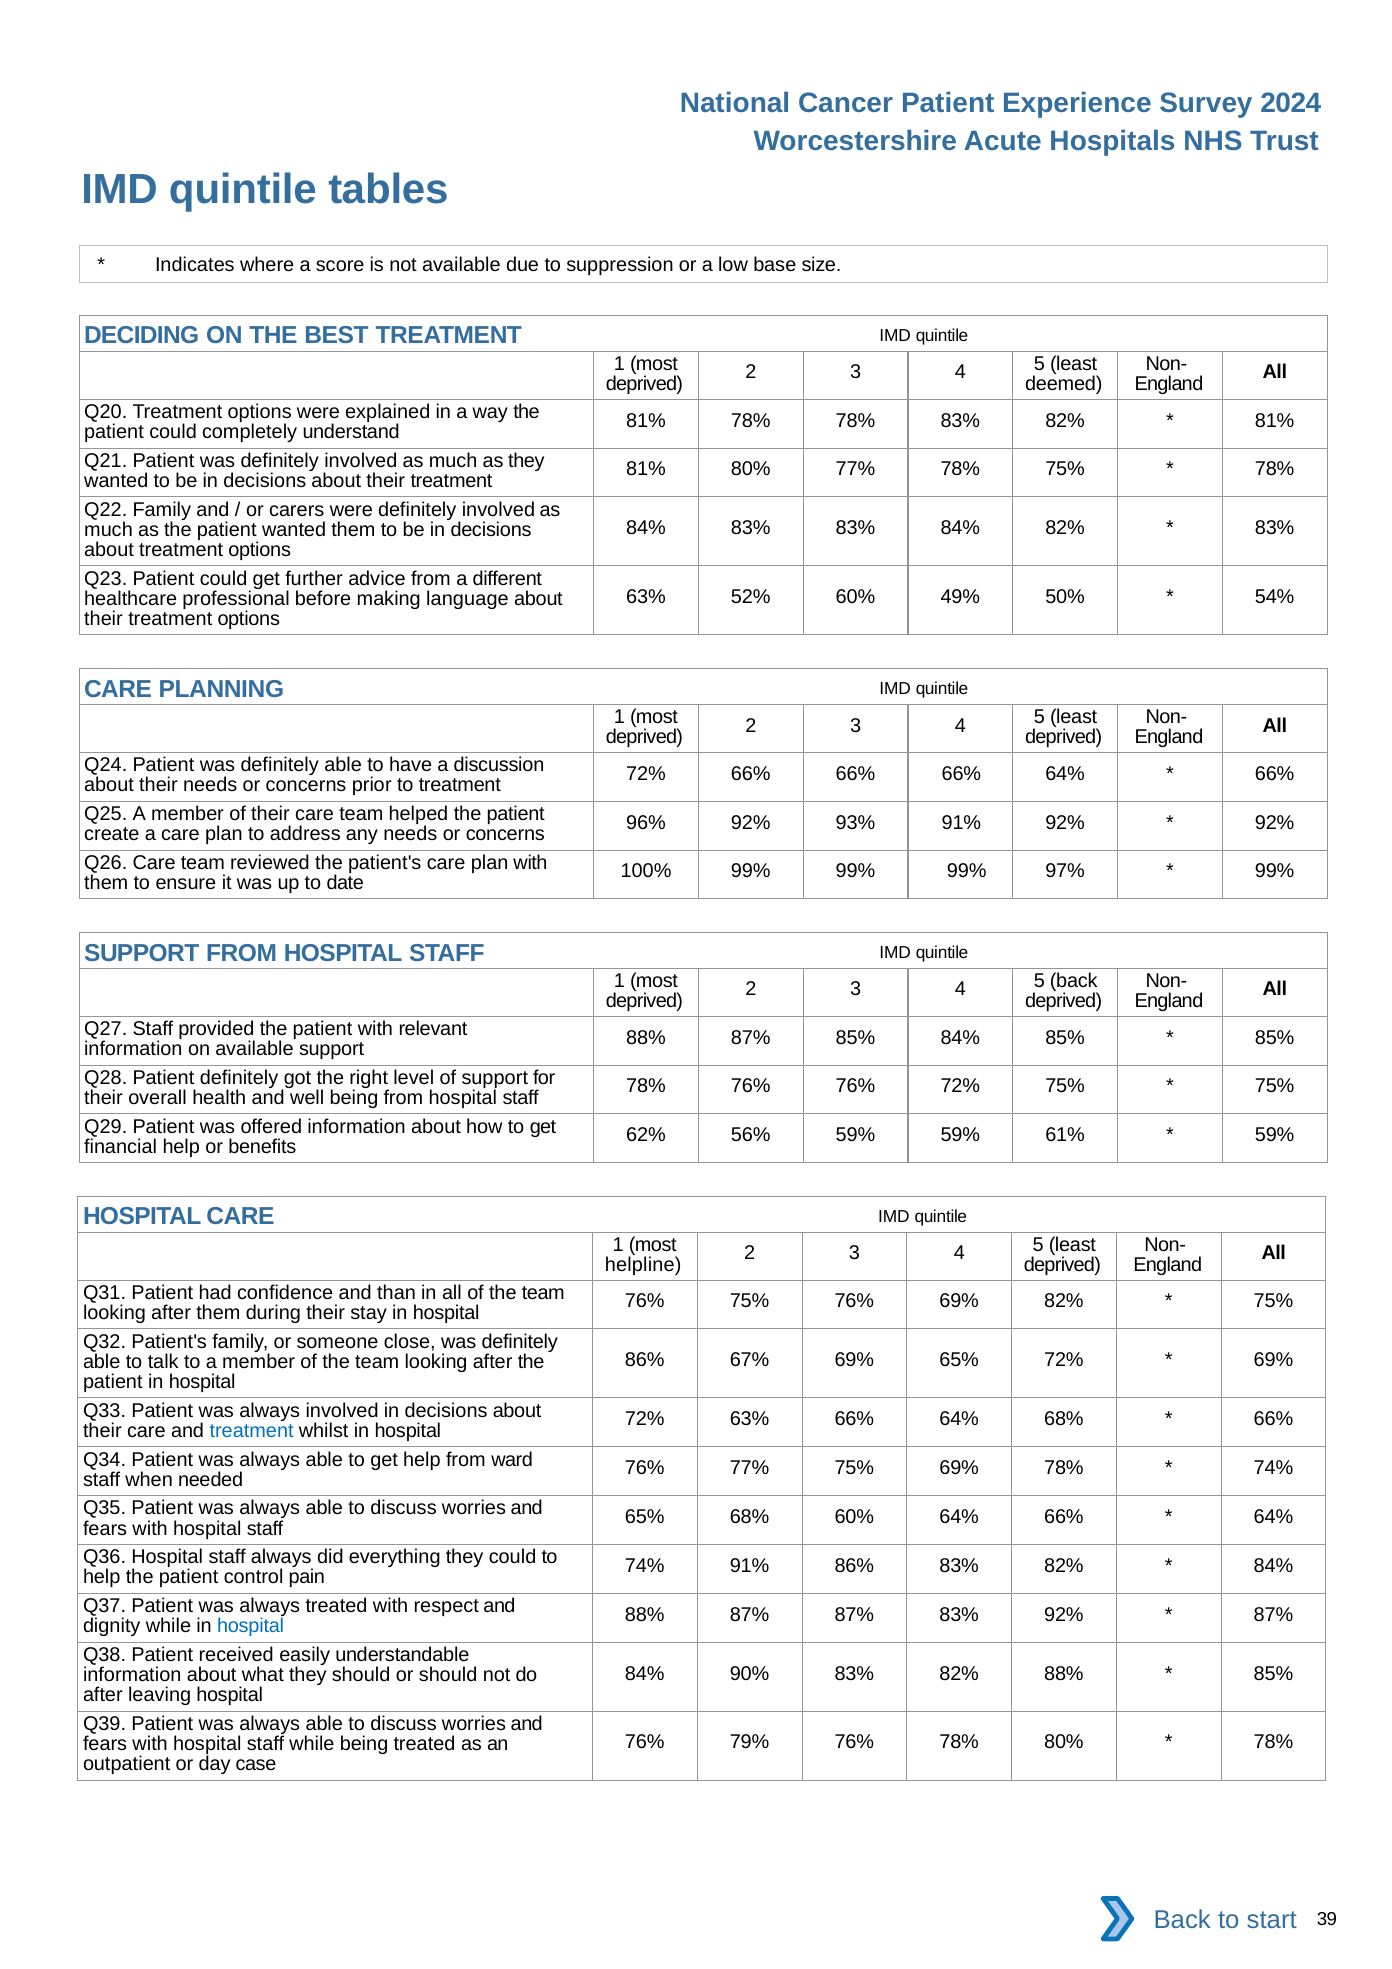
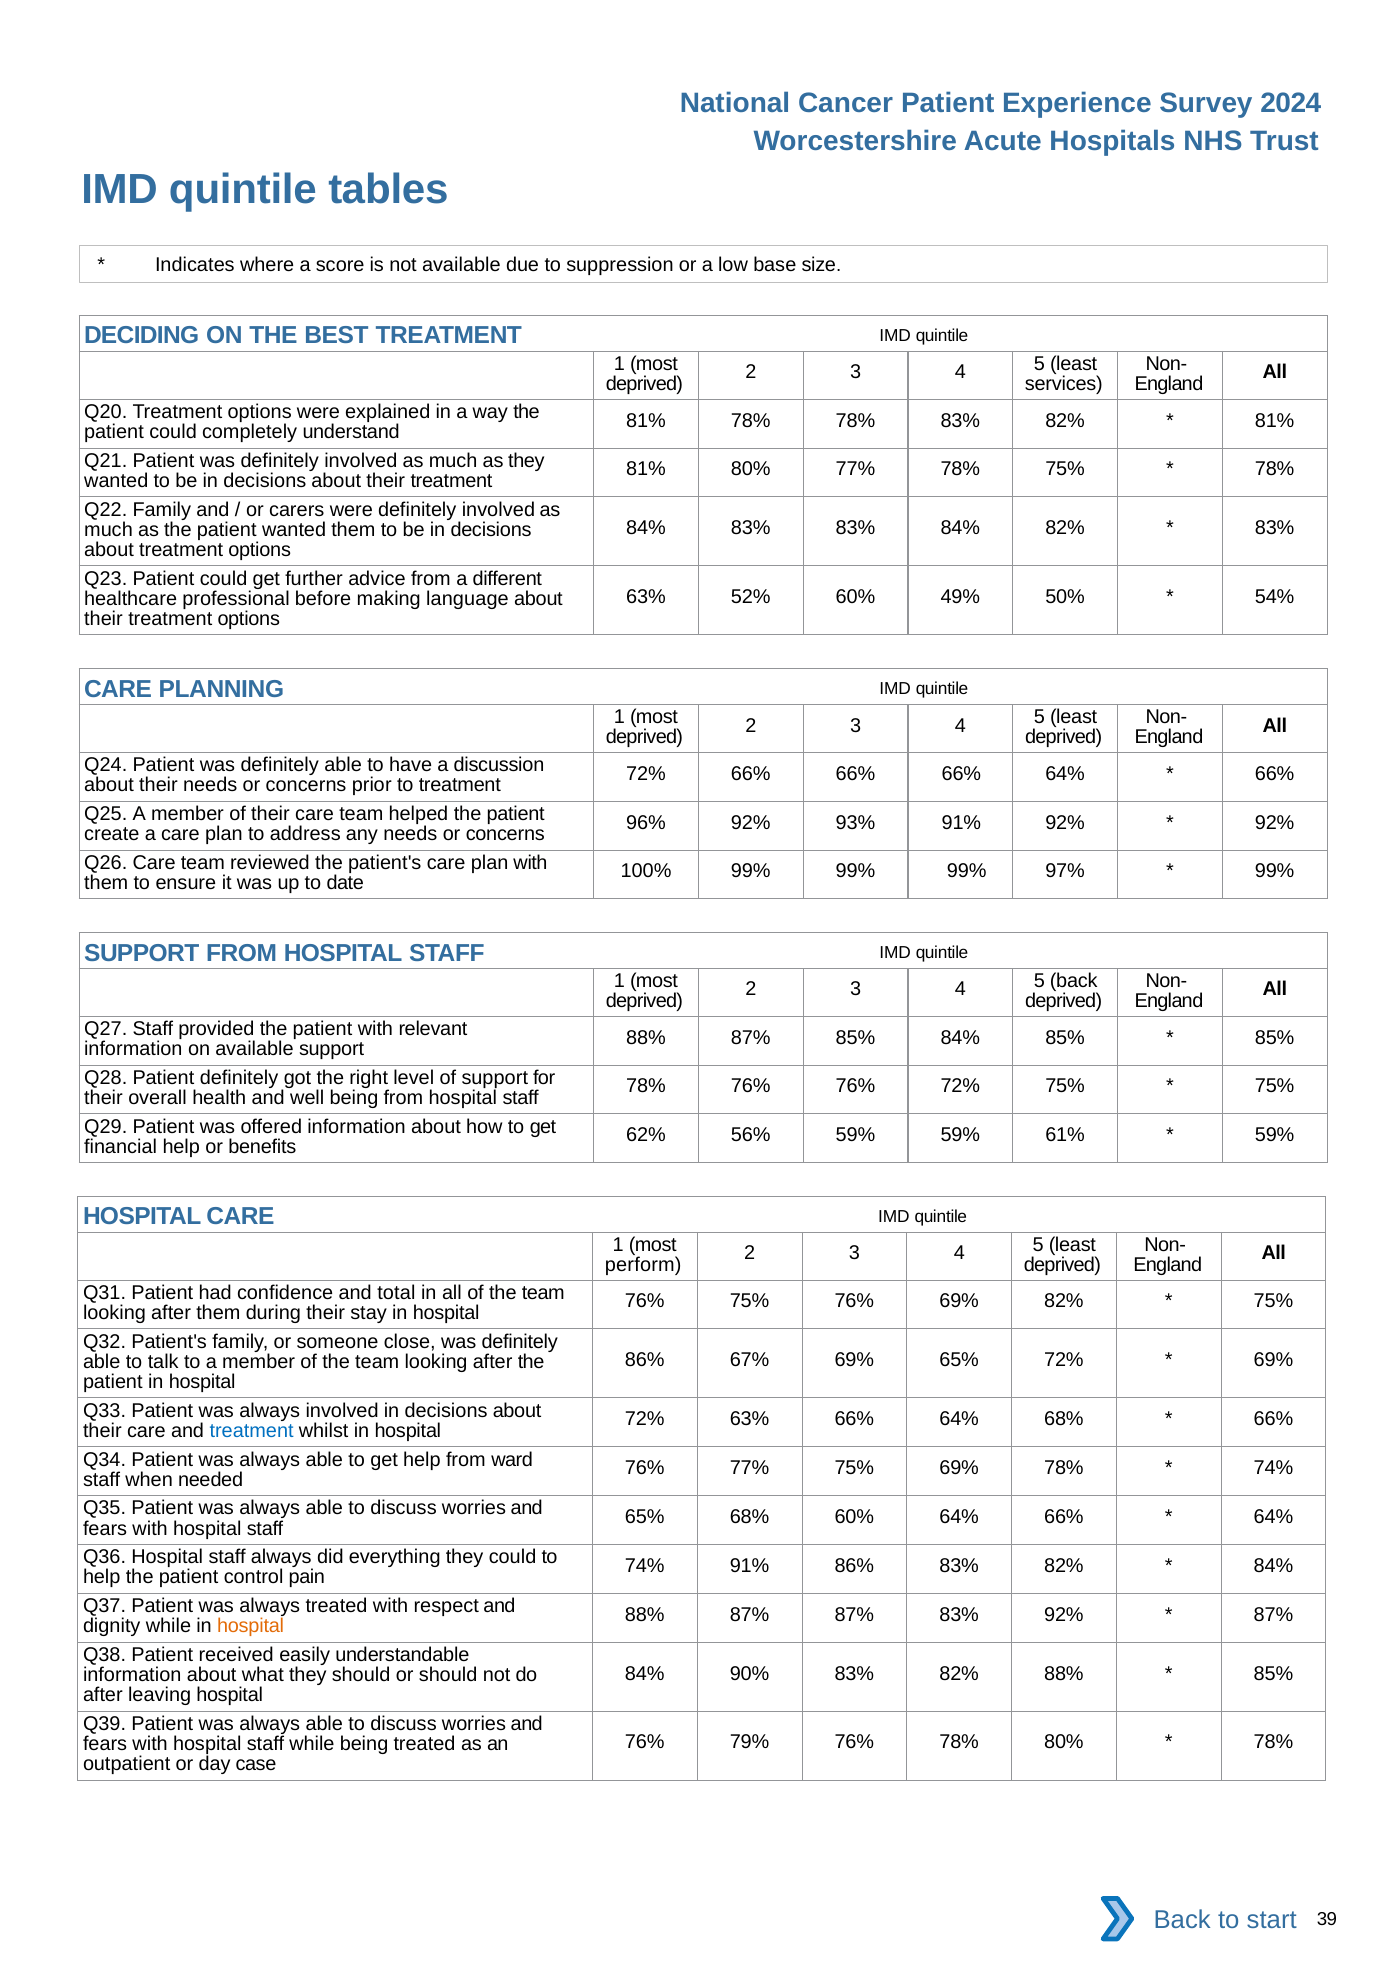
deemed: deemed -> services
helpline: helpline -> perform
than: than -> total
hospital at (251, 1627) colour: blue -> orange
